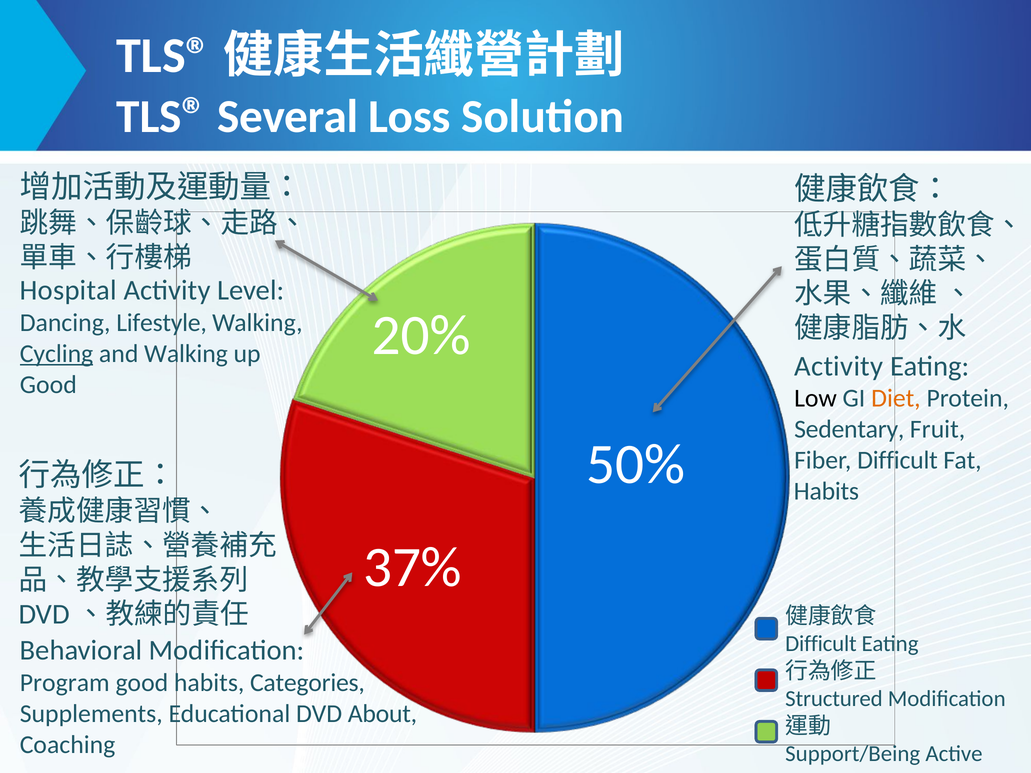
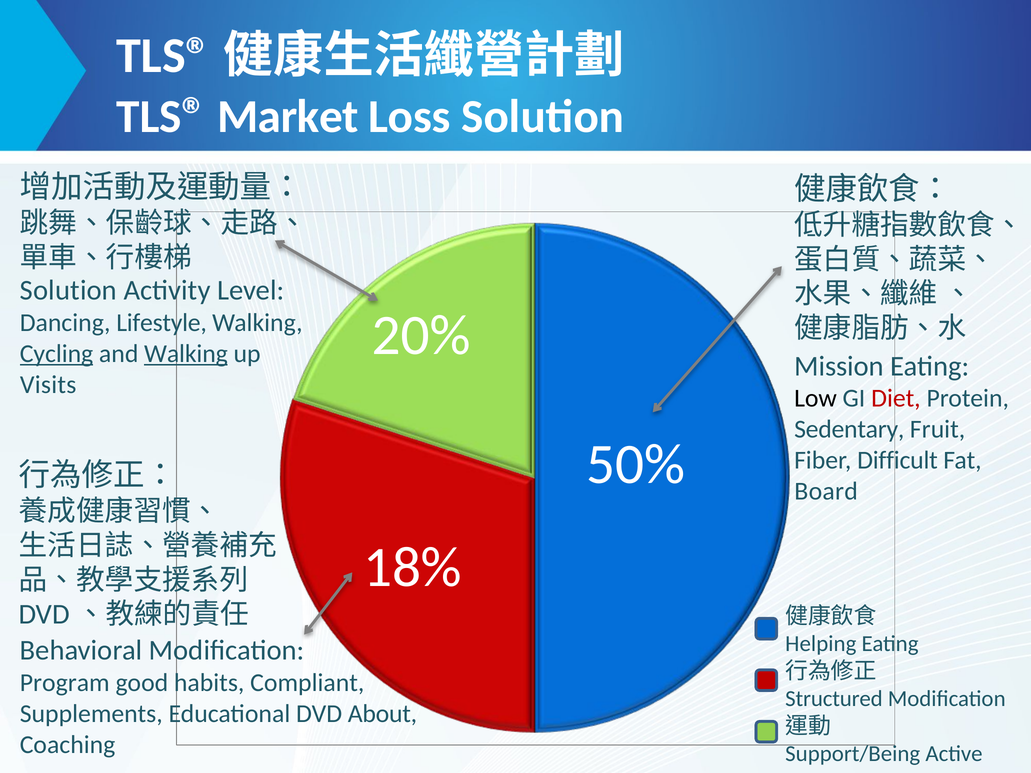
Several: Several -> Market
Hospital at (68, 291): Hospital -> Solution
Walking at (186, 354) underline: none -> present
Activity at (839, 366): Activity -> Mission
Good at (48, 385): Good -> Visits
Diet colour: orange -> red
Habits at (826, 491): Habits -> Board
37%: 37% -> 18%
Difficult at (821, 644): Difficult -> Helping
Categories: Categories -> Compliant
